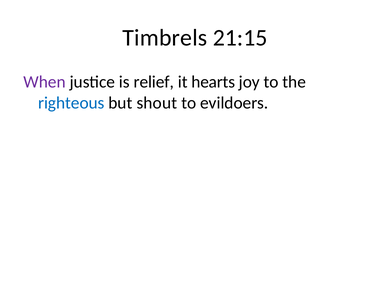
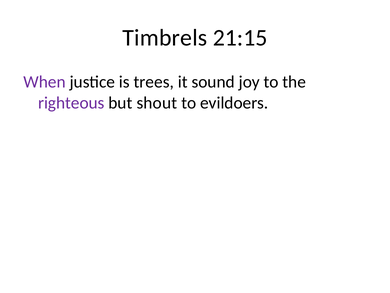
relief: relief -> trees
hearts: hearts -> sound
righteous colour: blue -> purple
